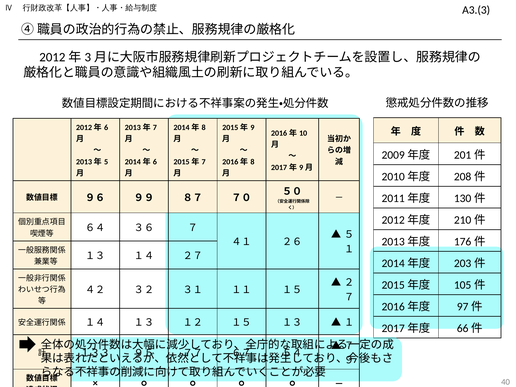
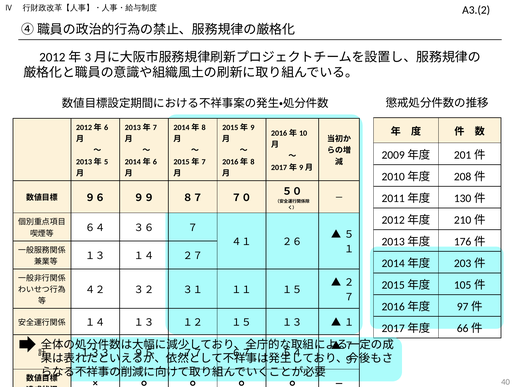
A3.(3: A3.(3 -> A3.(2
